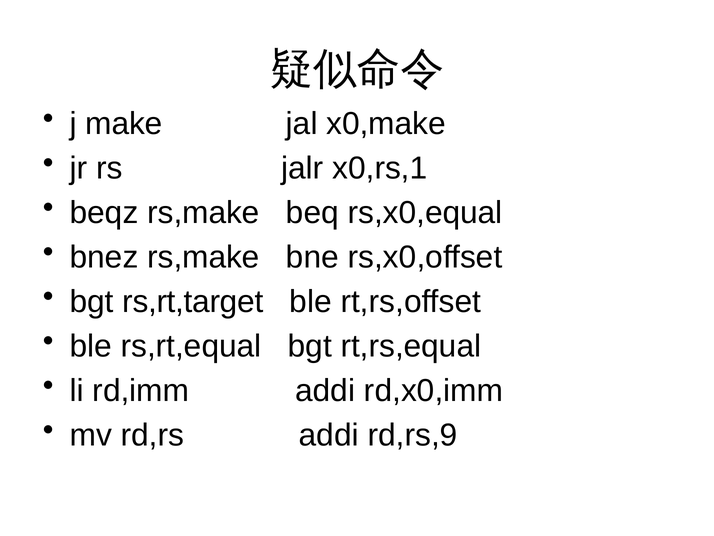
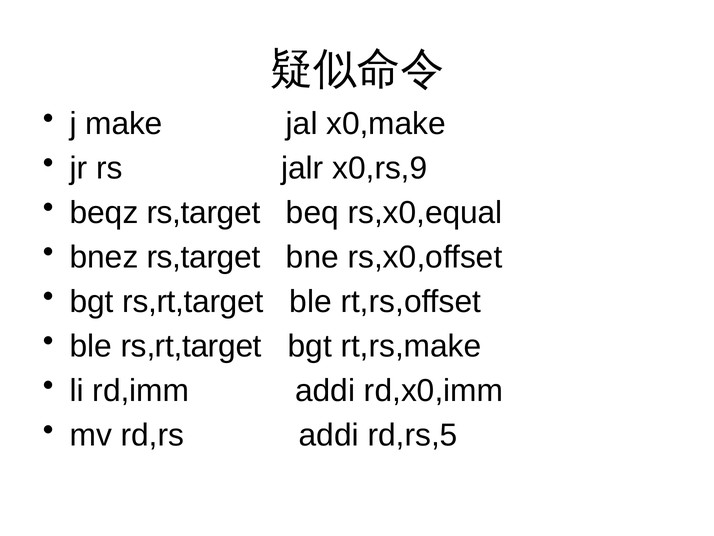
x0,rs,1: x0,rs,1 -> x0,rs,9
beqz rs,make: rs,make -> rs,target
bnez rs,make: rs,make -> rs,target
ble rs,rt,equal: rs,rt,equal -> rs,rt,target
rt,rs,equal: rt,rs,equal -> rt,rs,make
rd,rs,9: rd,rs,9 -> rd,rs,5
